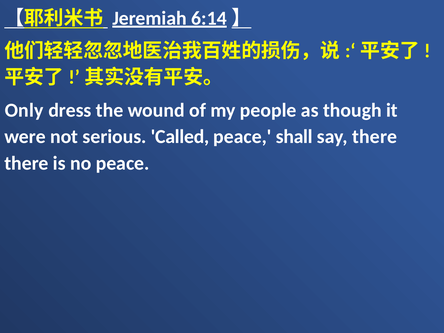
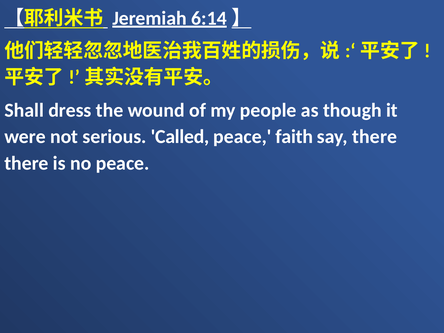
Only: Only -> Shall
shall: shall -> faith
